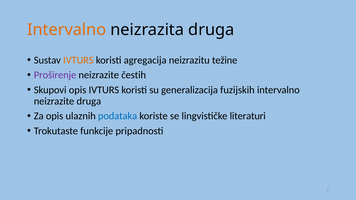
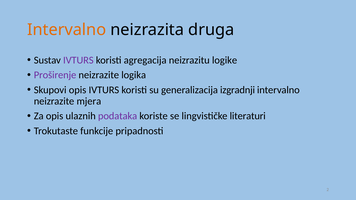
IVTURS at (78, 60) colour: orange -> purple
težine: težine -> logike
čestih: čestih -> logika
fuzijskih: fuzijskih -> izgradnji
neizrazite druga: druga -> mjera
podataka colour: blue -> purple
